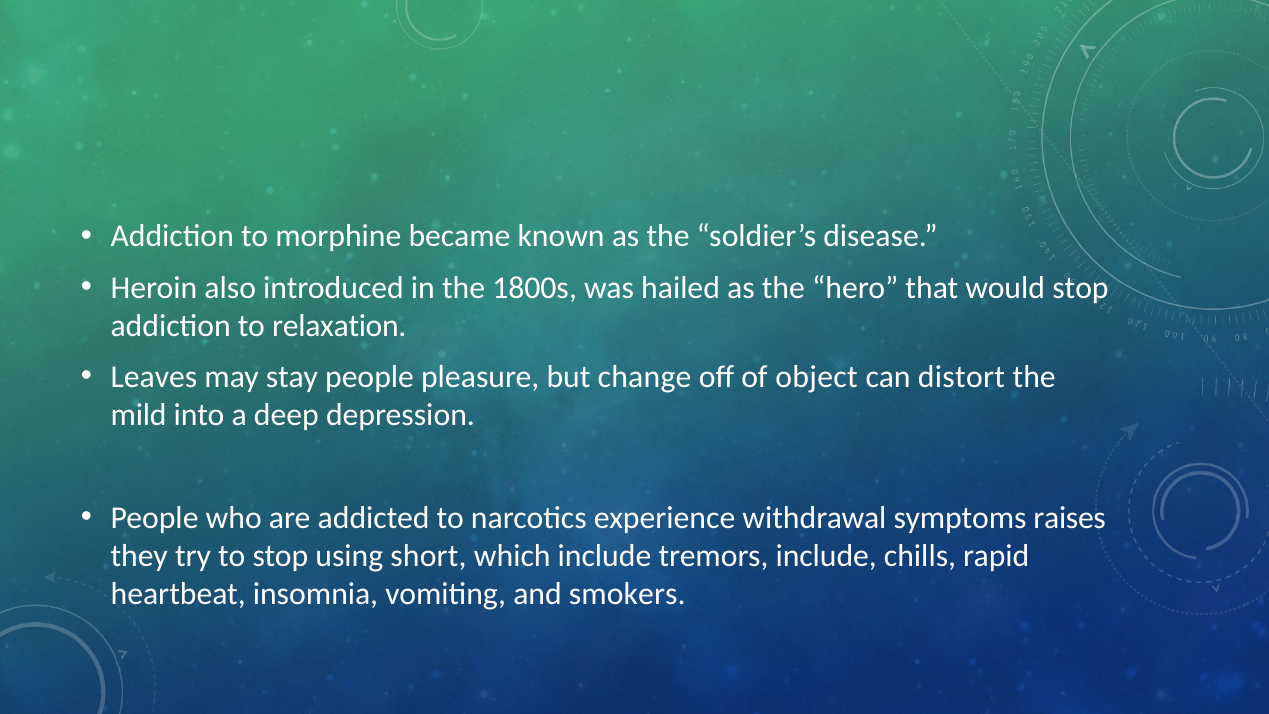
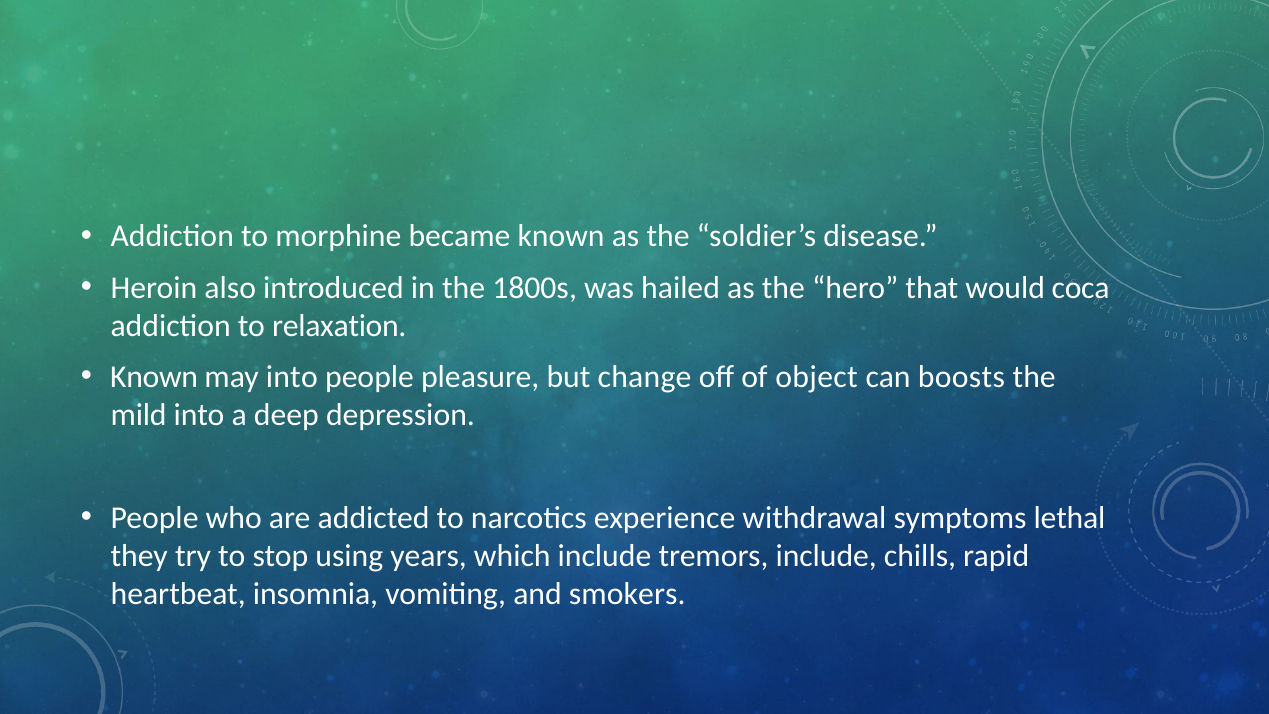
would stop: stop -> coca
Leaves at (154, 377): Leaves -> Known
may stay: stay -> into
distort: distort -> boosts
raises: raises -> lethal
short: short -> years
